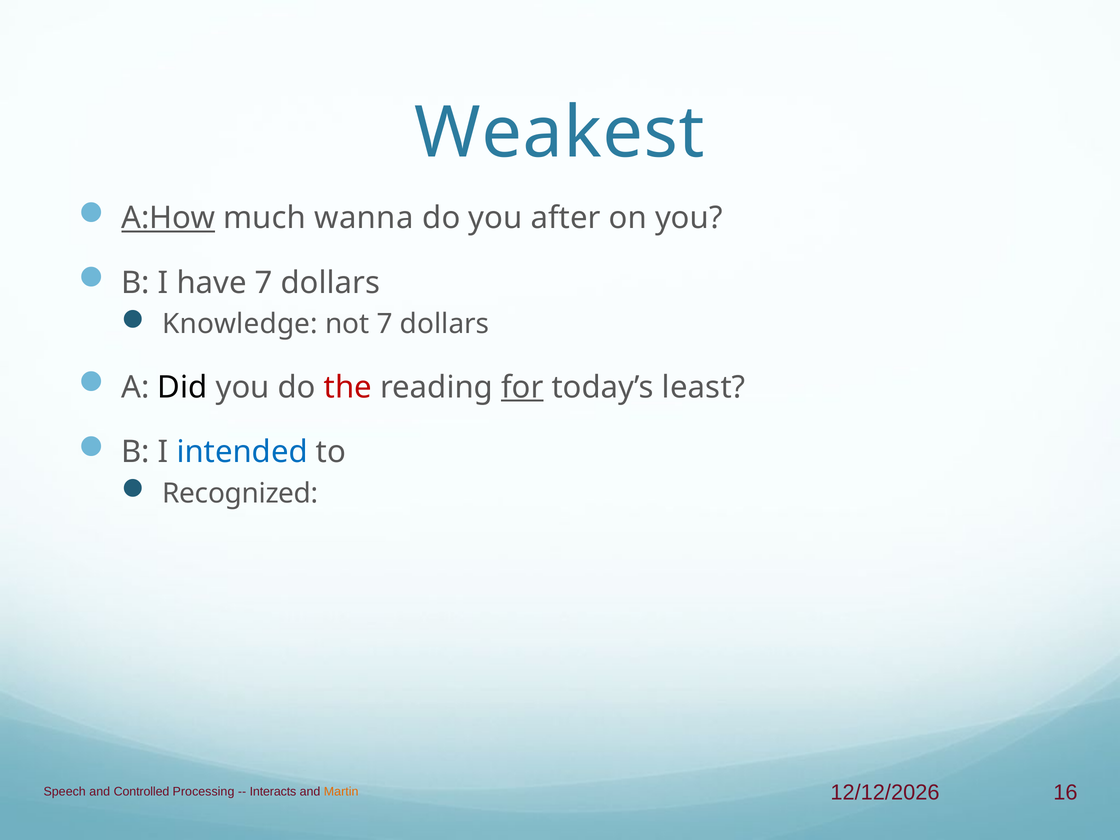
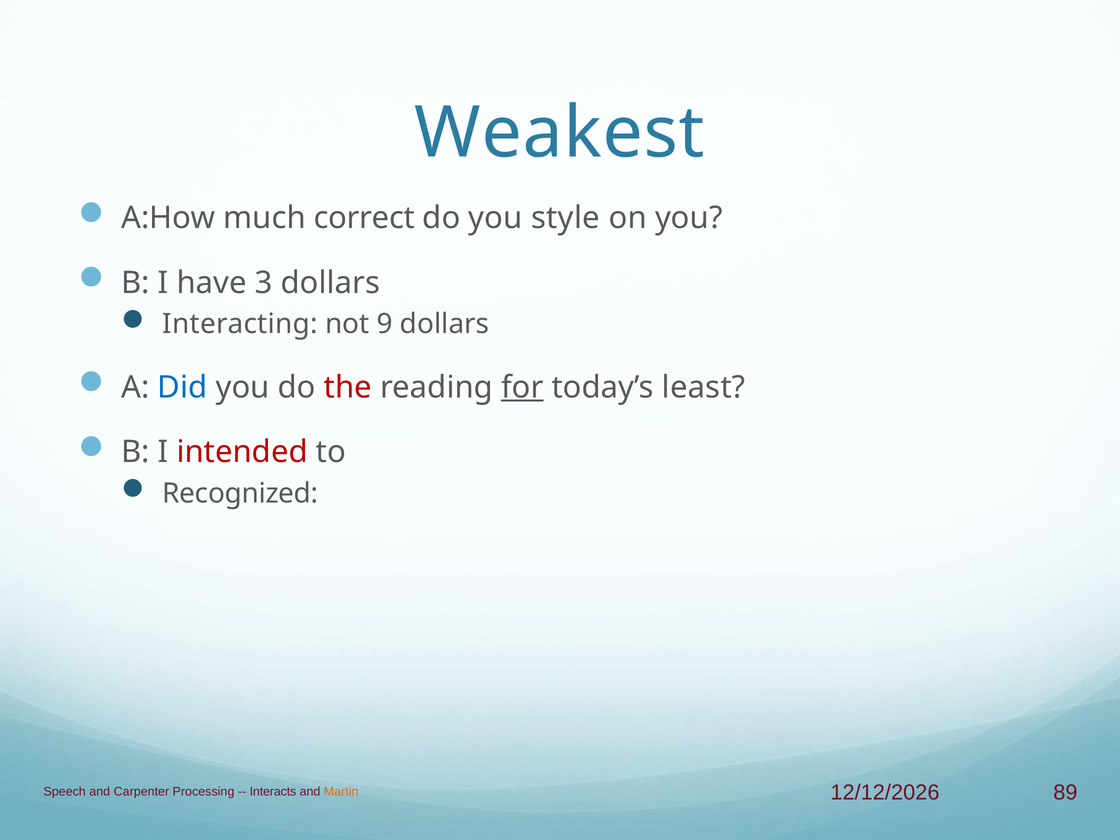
A:How underline: present -> none
wanna: wanna -> correct
after: after -> style
have 7: 7 -> 3
Knowledge: Knowledge -> Interacting
not 7: 7 -> 9
Did colour: black -> blue
intended colour: blue -> red
16: 16 -> 89
Controlled: Controlled -> Carpenter
